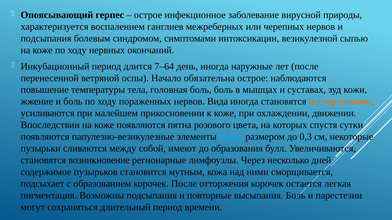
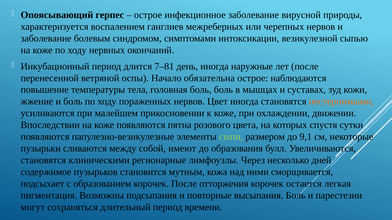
подсыпания at (46, 39): подсыпания -> заболевание
7–64: 7–64 -> 7–81
Вида: Вида -> Цвет
сыпи colour: light blue -> light green
0,3: 0,3 -> 9,1
возникновение: возникновение -> клиническими
